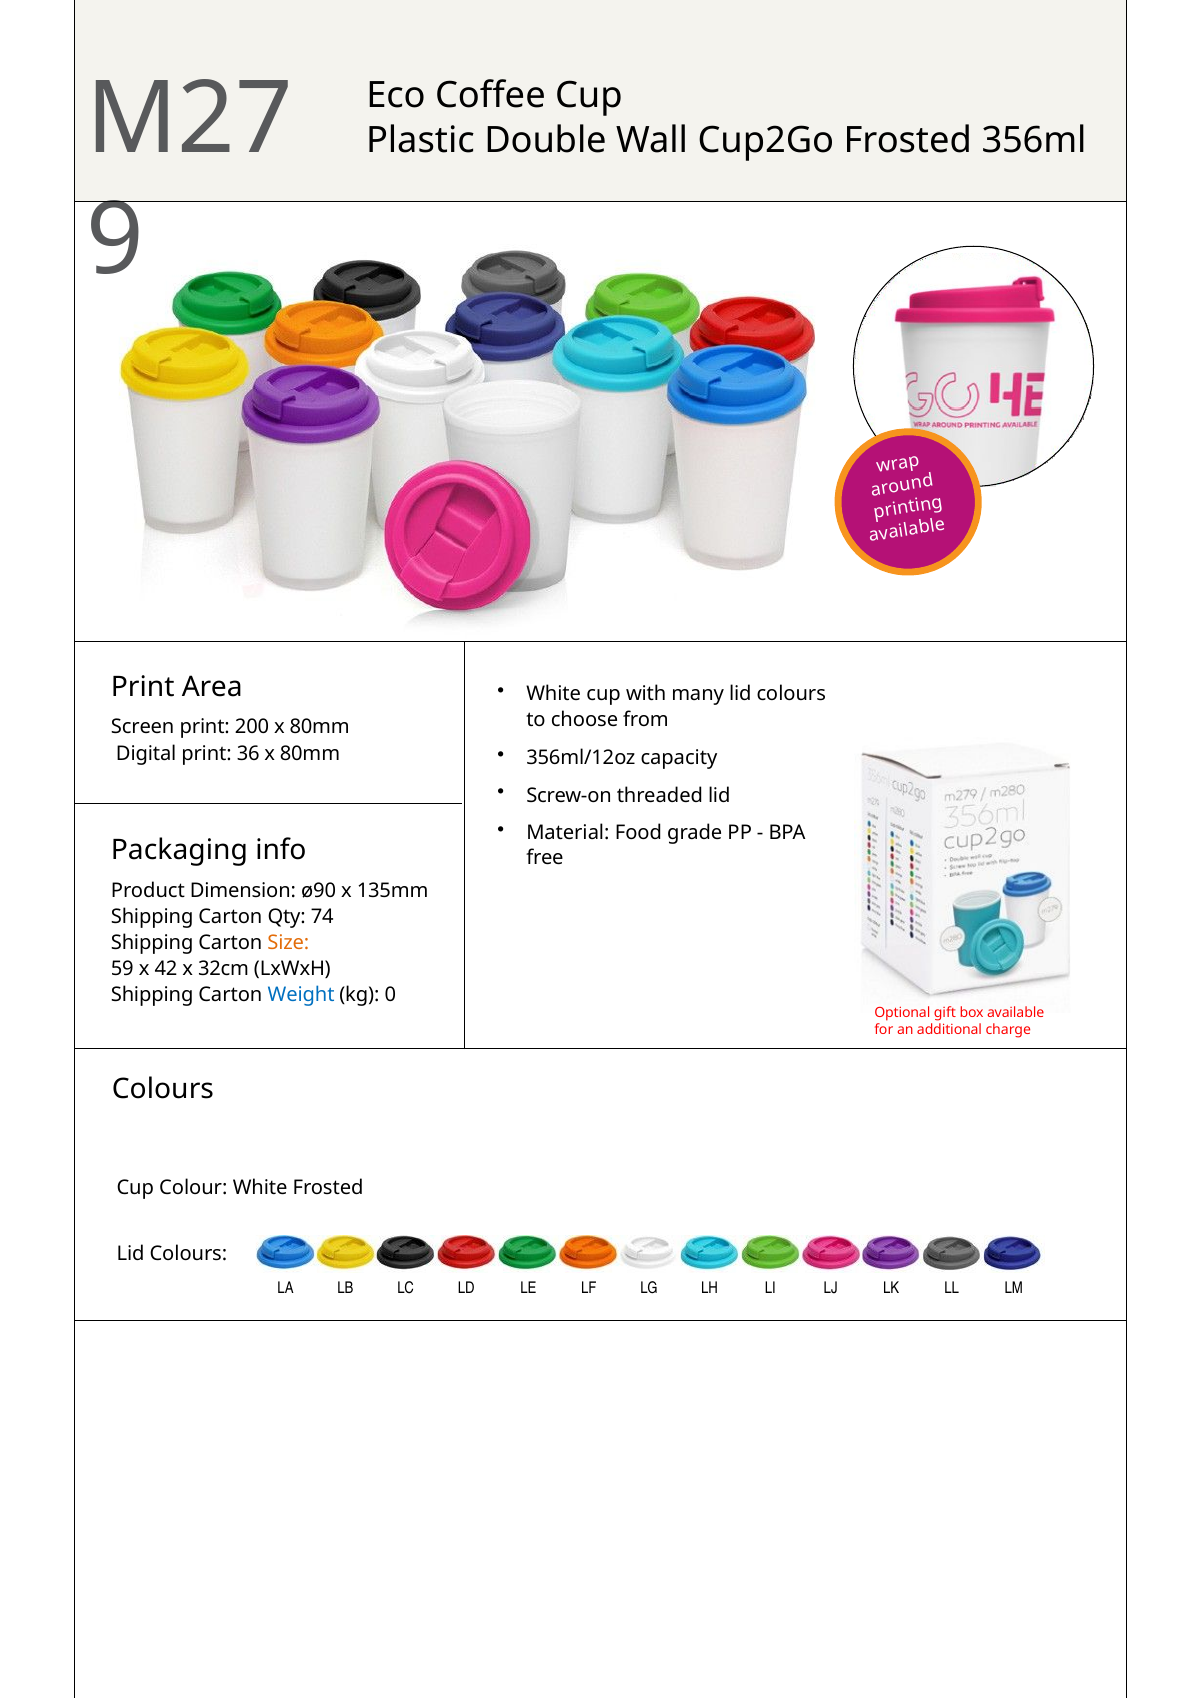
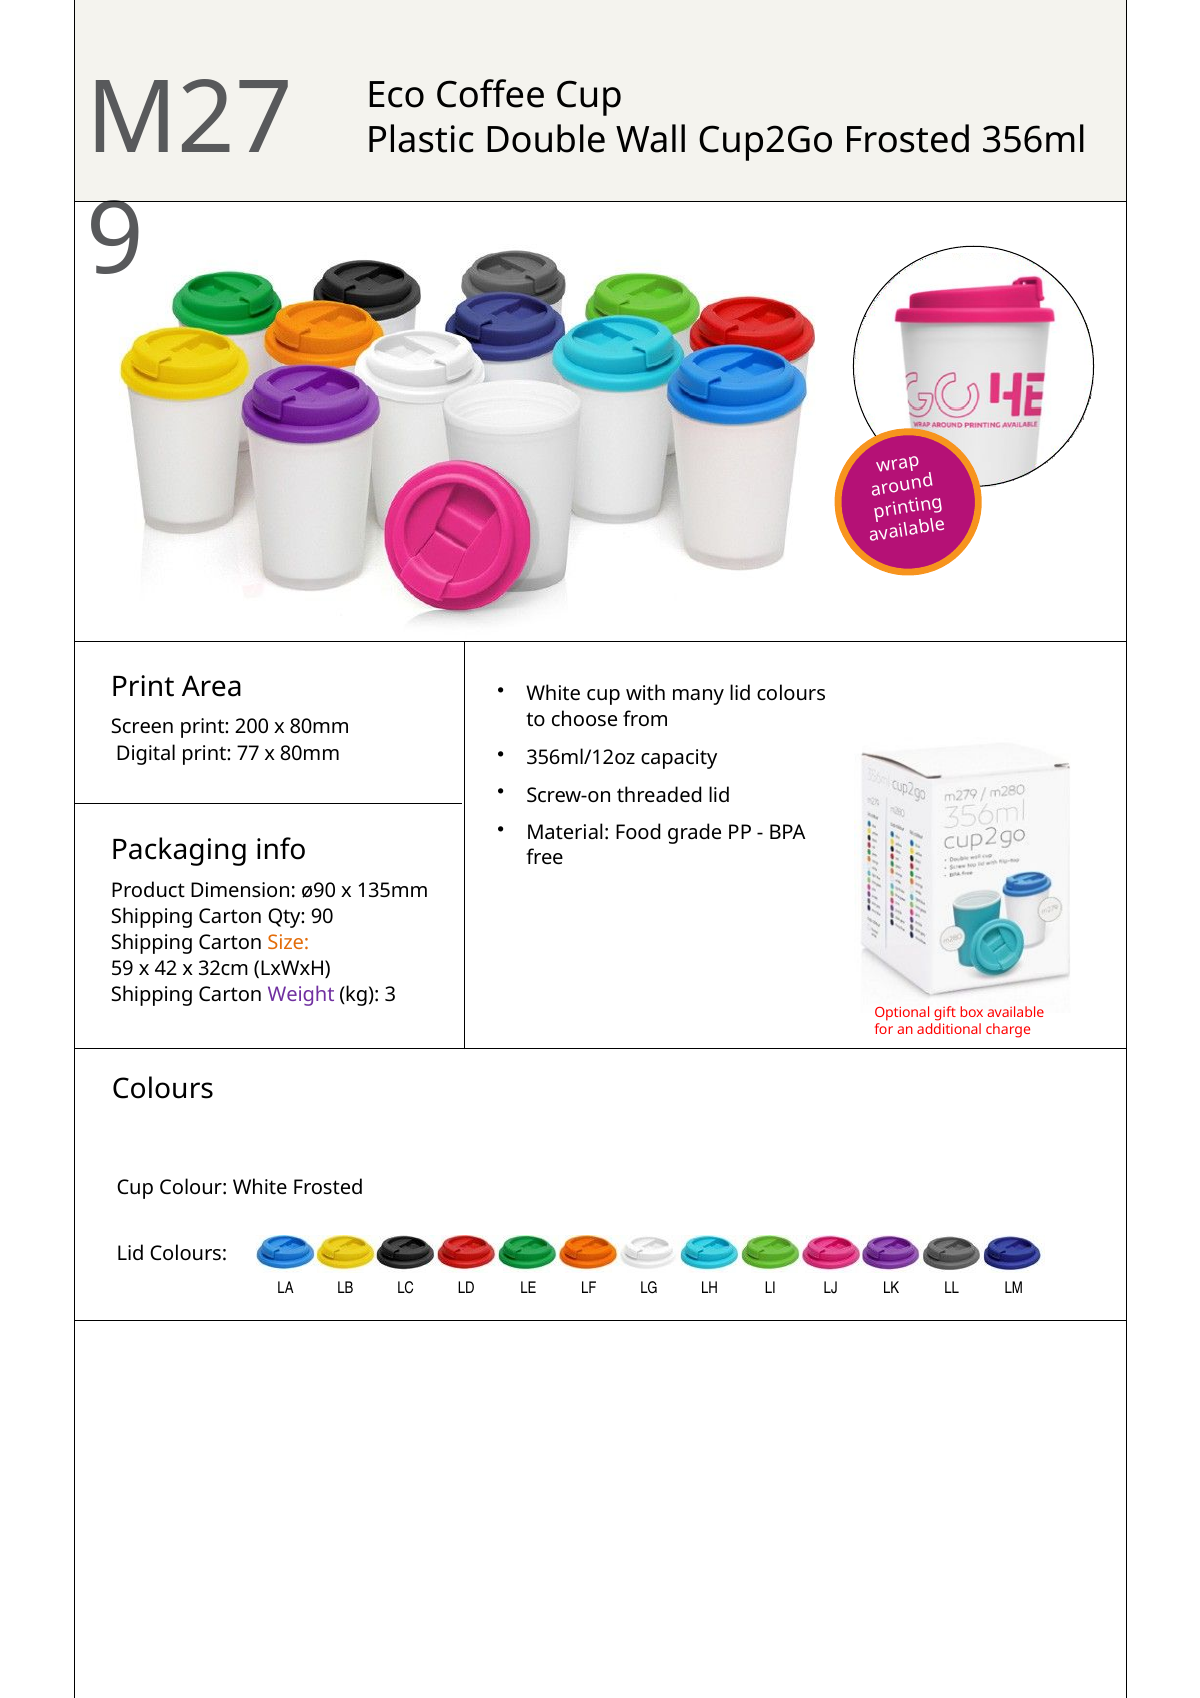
36: 36 -> 77
74: 74 -> 90
Weight colour: blue -> purple
0: 0 -> 3
